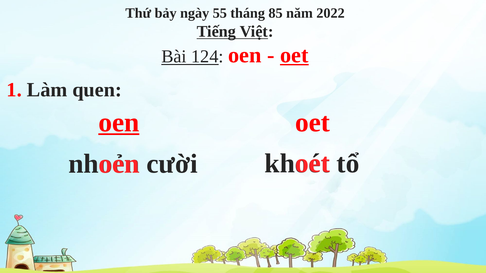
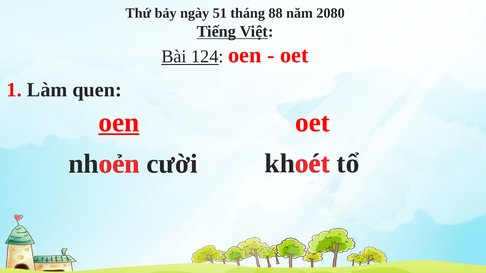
55: 55 -> 51
85: 85 -> 88
2022: 2022 -> 2080
oet at (294, 55) underline: present -> none
